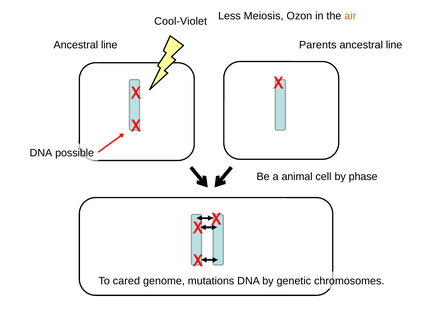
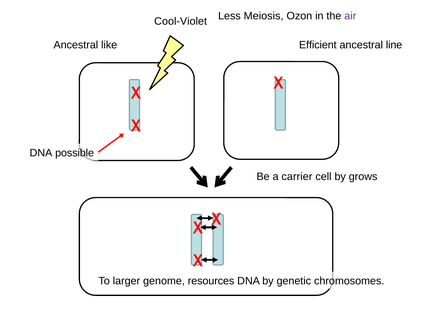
air colour: orange -> purple
line at (109, 45): line -> like
Parents: Parents -> Efficient
animal: animal -> carrier
phase: phase -> grows
cared: cared -> larger
mutations: mutations -> resources
